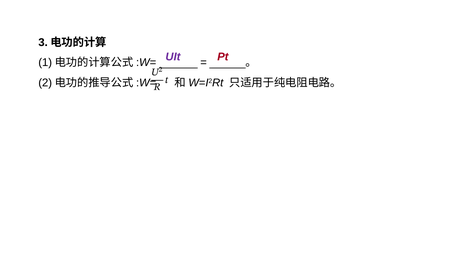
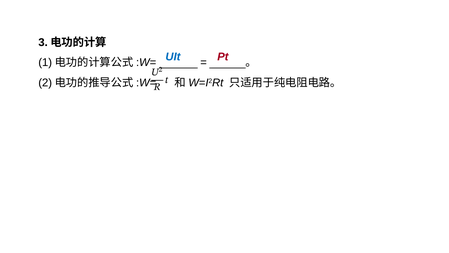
UIt colour: purple -> blue
